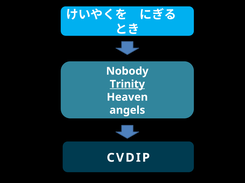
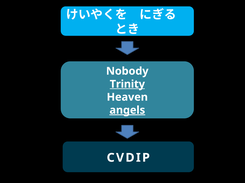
angels underline: none -> present
